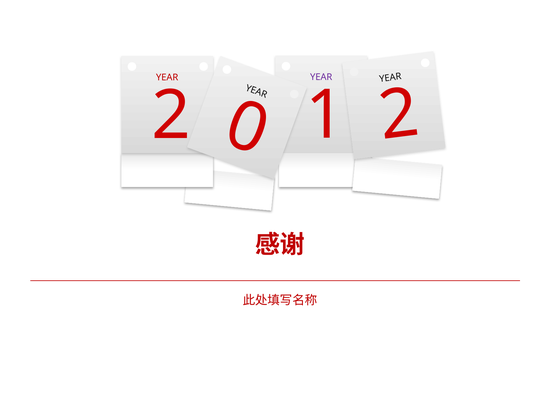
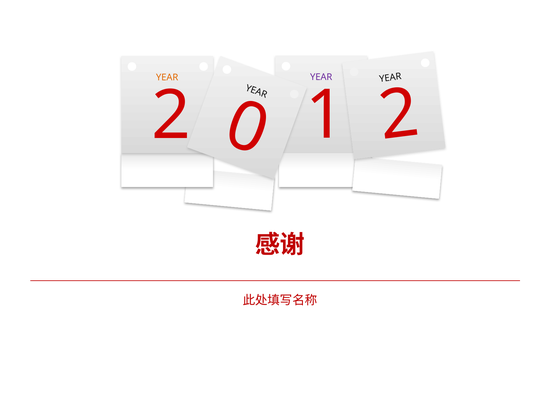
YEAR at (167, 78) colour: red -> orange
